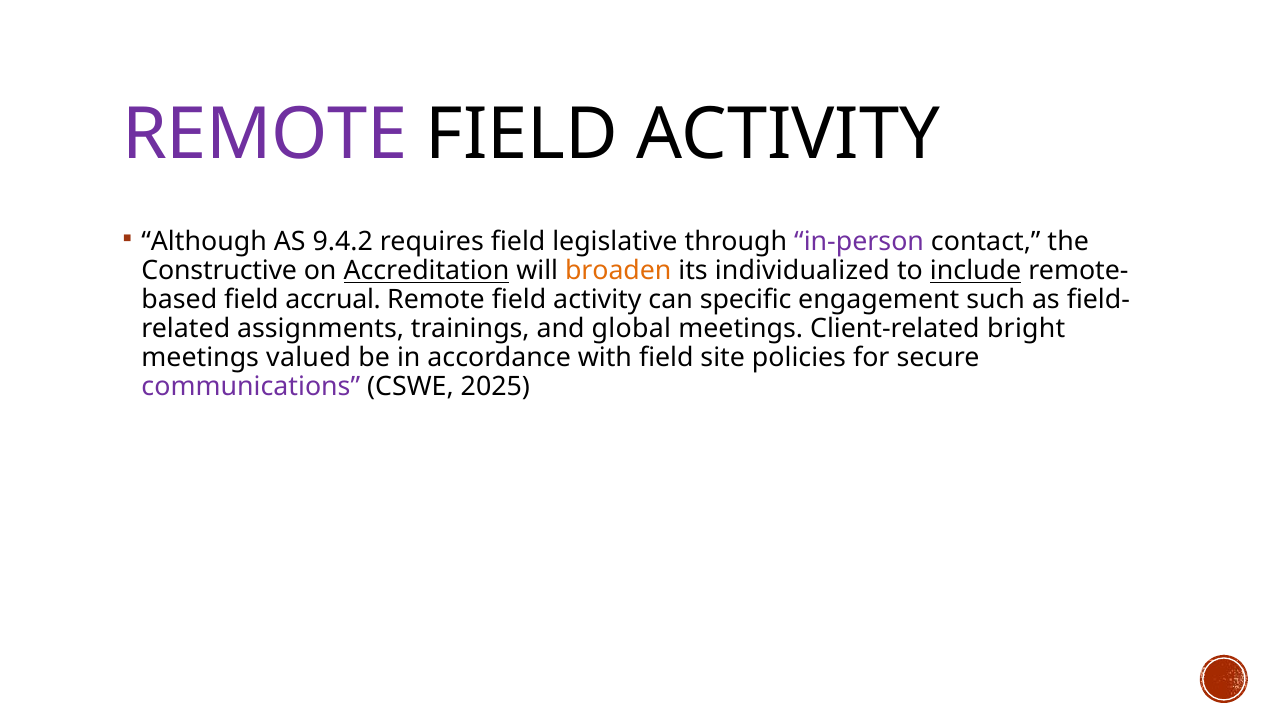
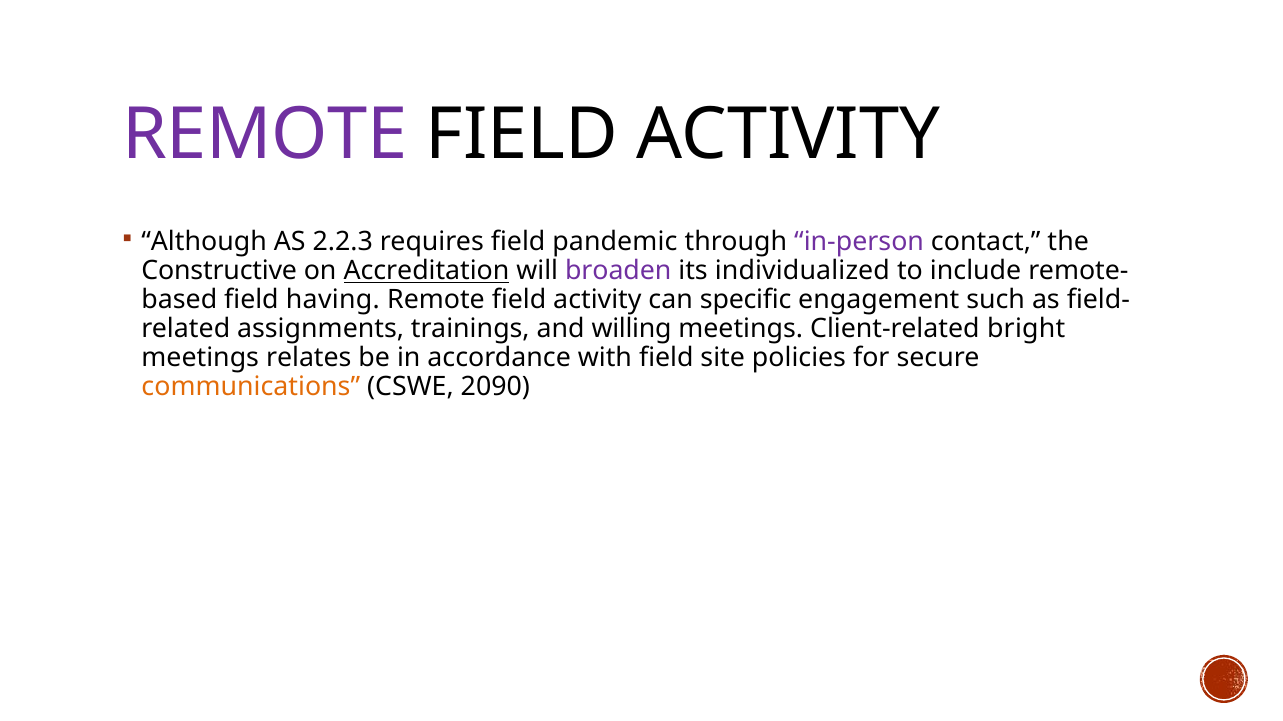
9.4.2: 9.4.2 -> 2.2.3
legislative: legislative -> pandemic
broaden colour: orange -> purple
include underline: present -> none
accrual: accrual -> having
global: global -> willing
valued: valued -> relates
communications colour: purple -> orange
2025: 2025 -> 2090
